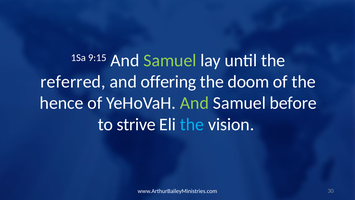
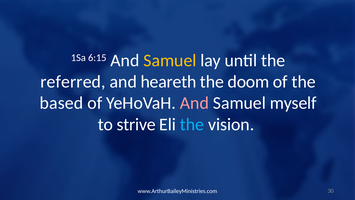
9:15: 9:15 -> 6:15
Samuel at (170, 60) colour: light green -> yellow
offering: offering -> heareth
hence: hence -> based
And at (194, 103) colour: light green -> pink
before: before -> myself
